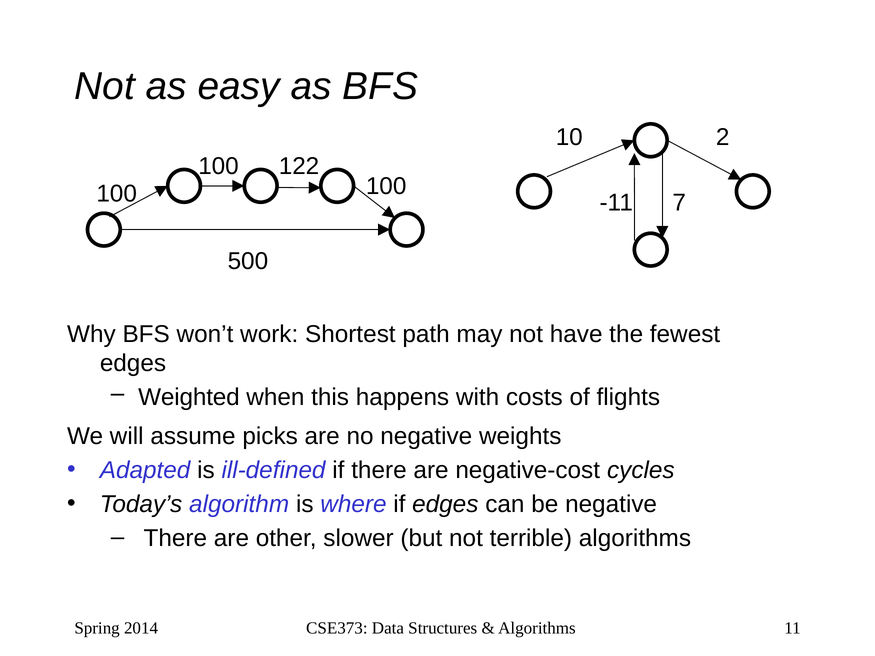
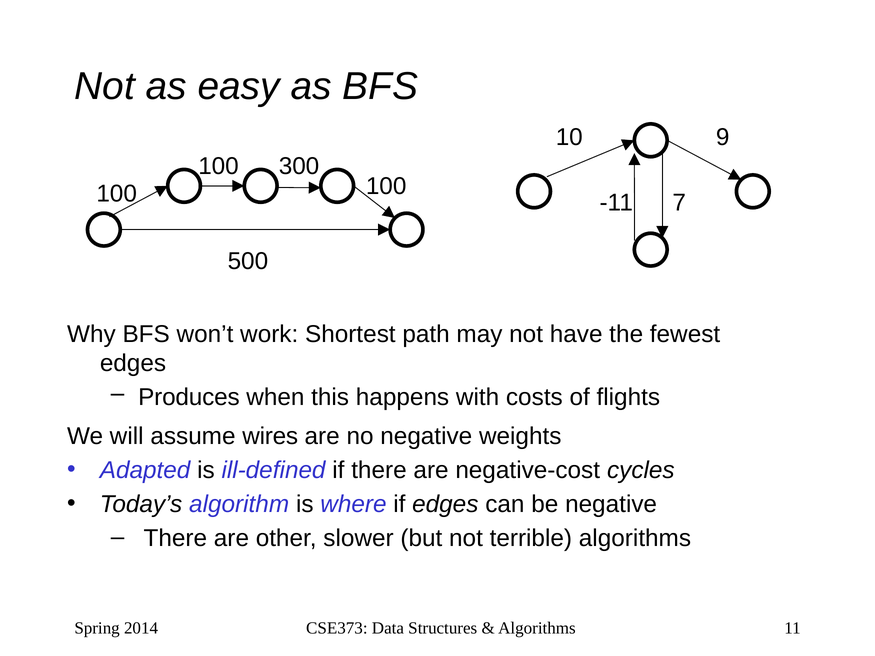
2: 2 -> 9
122: 122 -> 300
Weighted: Weighted -> Produces
picks: picks -> wires
